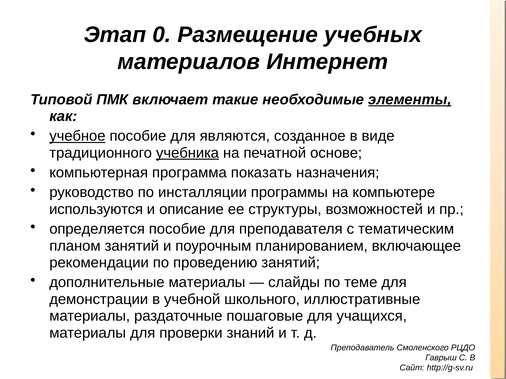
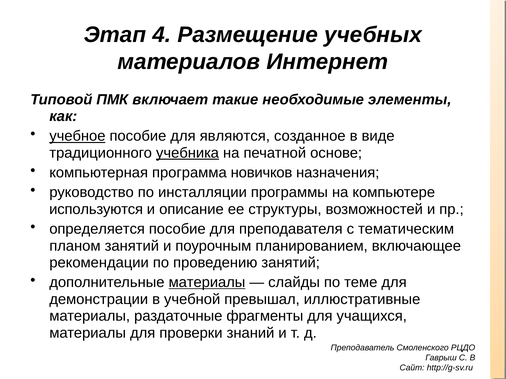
0: 0 -> 4
элементы underline: present -> none
показать: показать -> новичков
материалы at (207, 283) underline: none -> present
школьного: школьного -> превышал
пошаговые: пошаговые -> фрагменты
